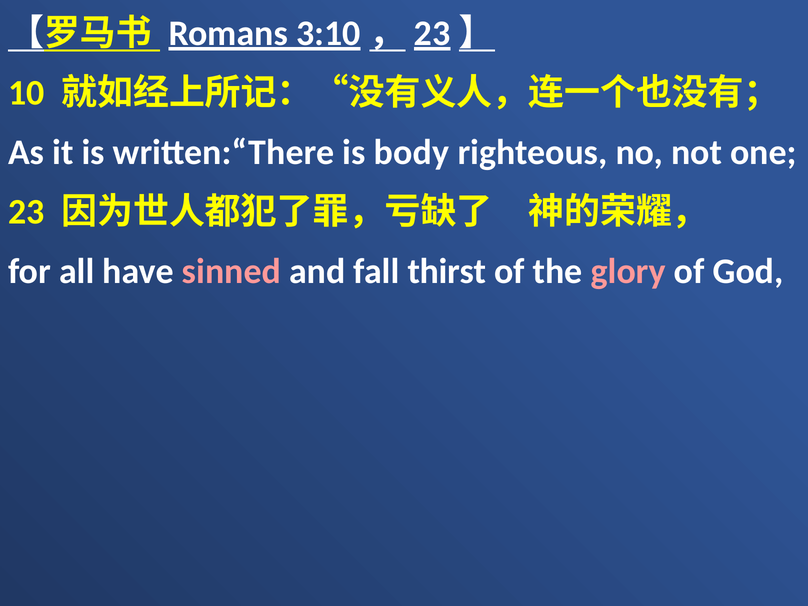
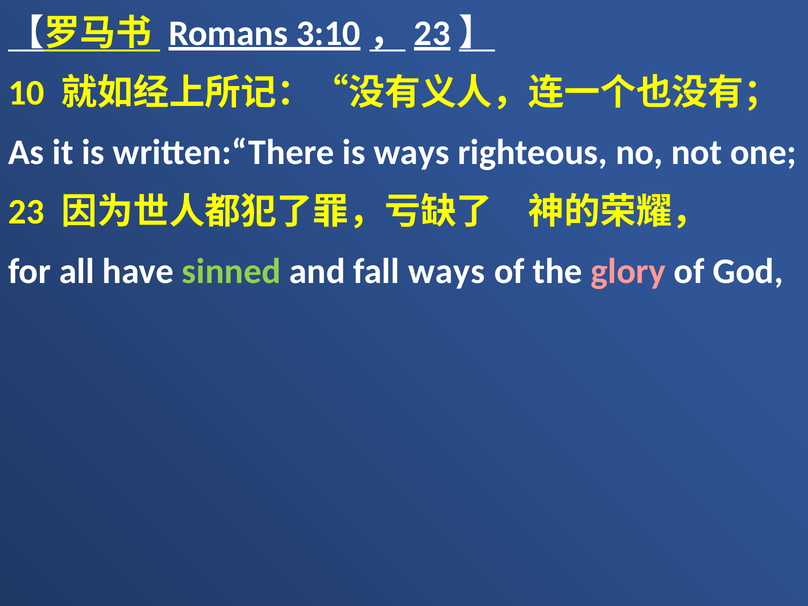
is body: body -> ways
sinned colour: pink -> light green
fall thirst: thirst -> ways
